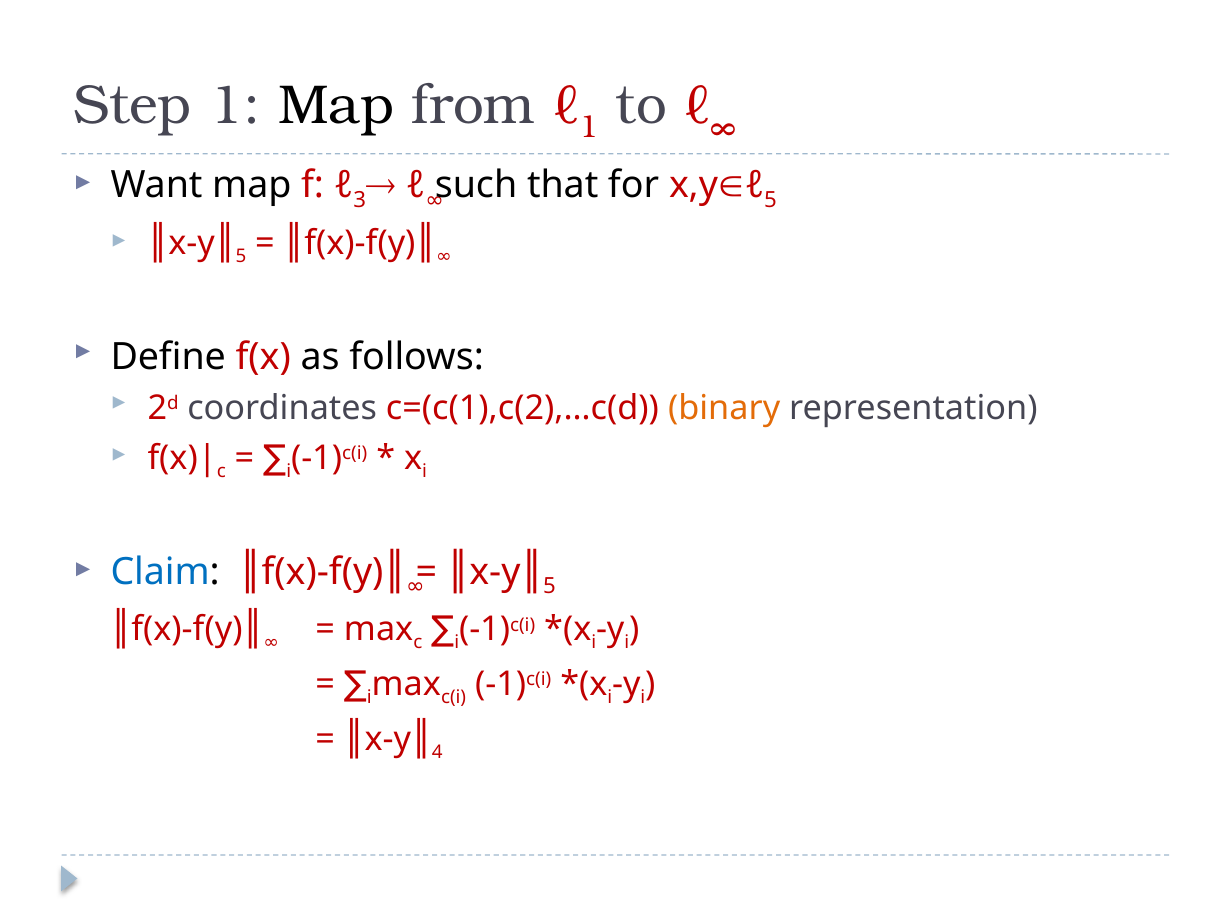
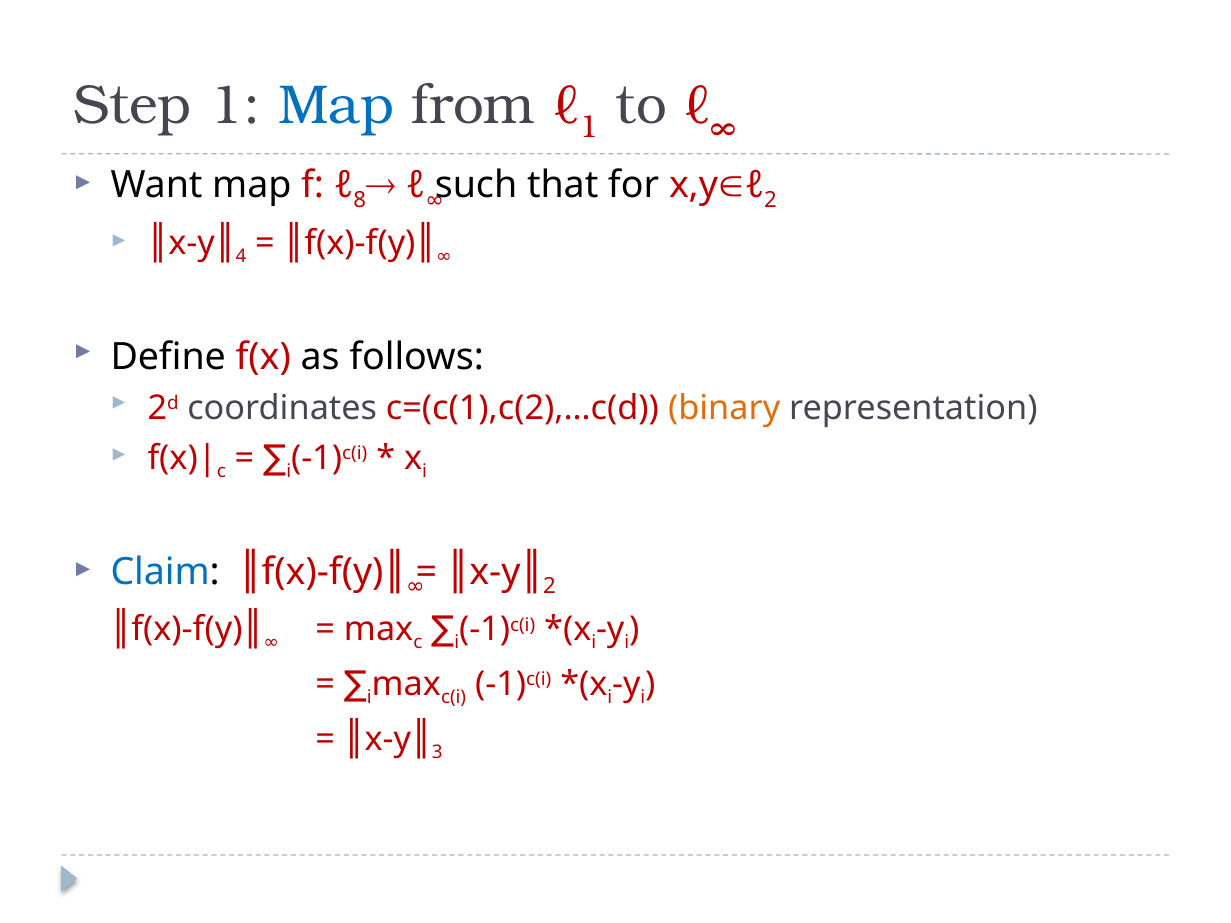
Map at (336, 106) colour: black -> blue
3: 3 -> 8
5 at (771, 200): 5 -> 2
5 at (241, 256): 5 -> 4
5 at (550, 587): 5 -> 2
4: 4 -> 3
